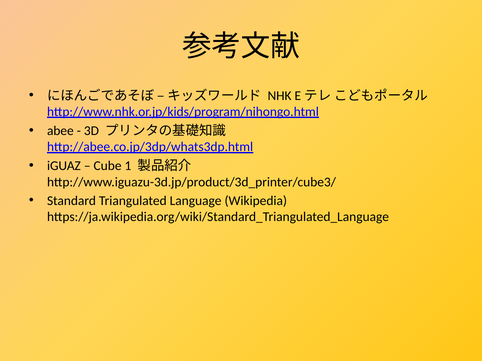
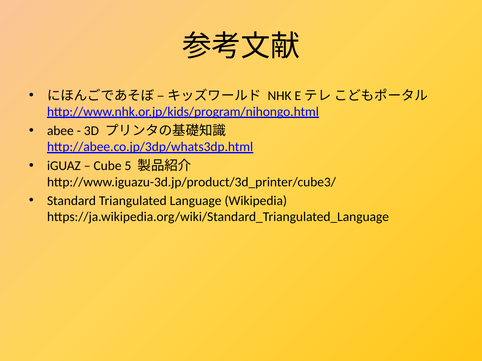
1: 1 -> 5
